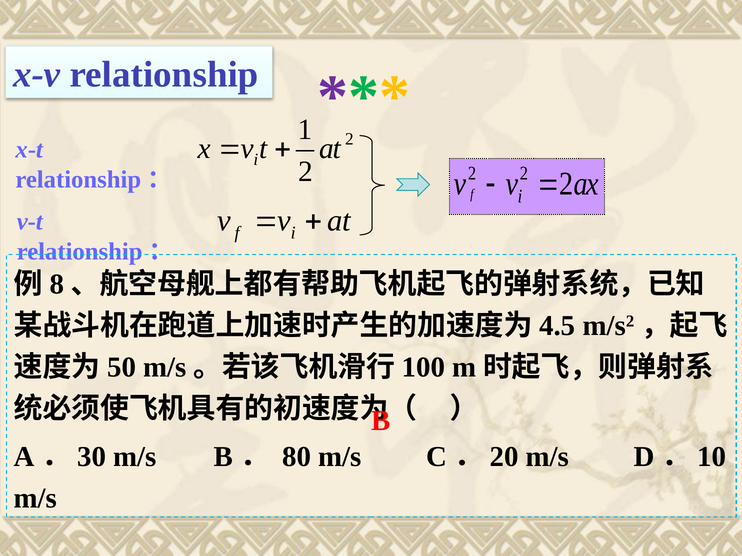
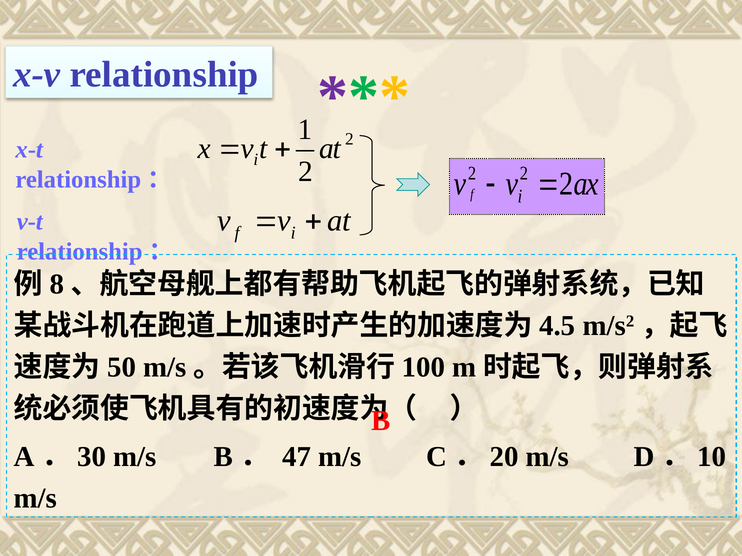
80: 80 -> 47
